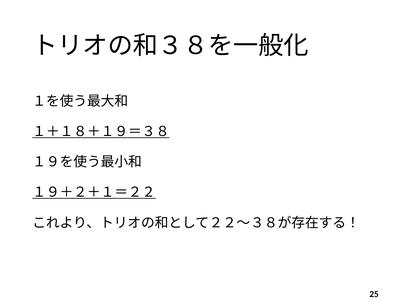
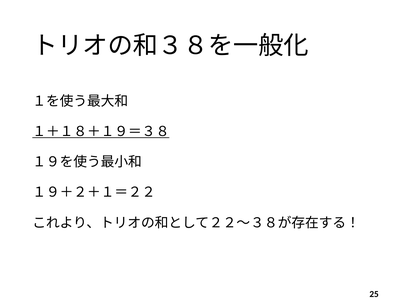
１９＋２＋１＝２２ underline: present -> none
